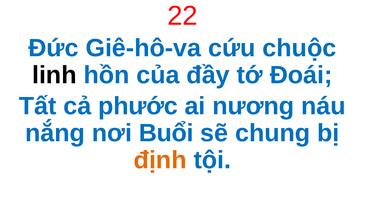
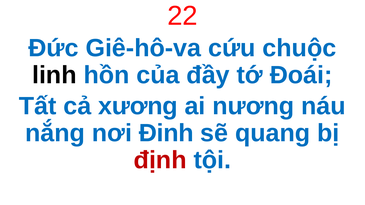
phước: phước -> xương
Buổi: Buổi -> Đinh
chung: chung -> quang
định colour: orange -> red
